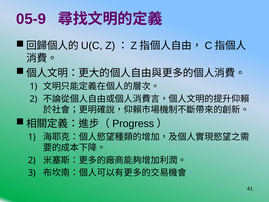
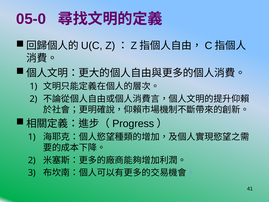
05-9: 05-9 -> 05-0
